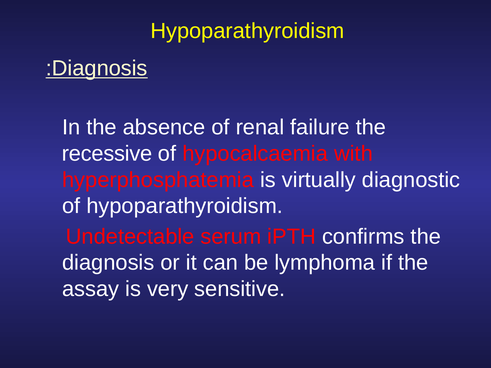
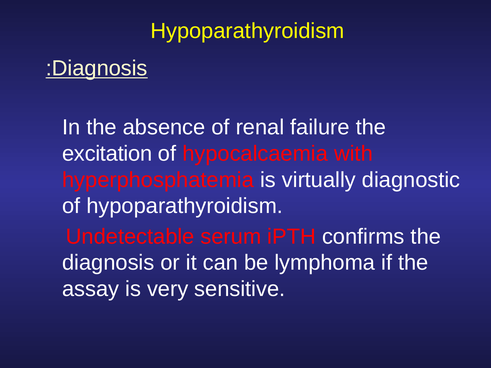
recessive: recessive -> excitation
